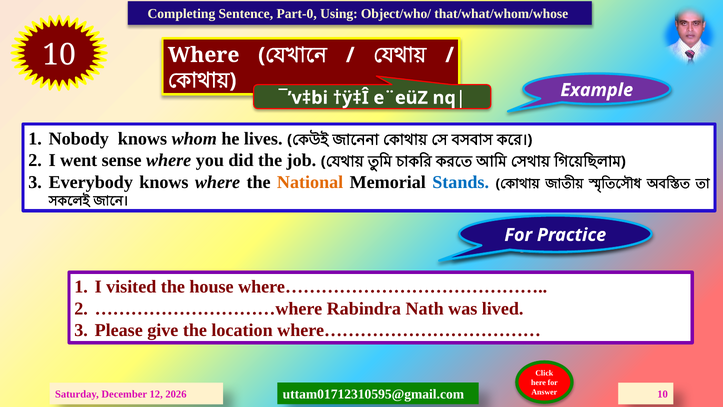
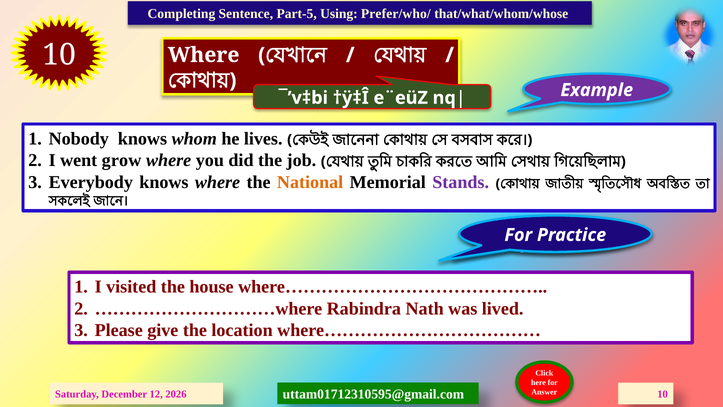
Part-0: Part-0 -> Part-5
Object/who/: Object/who/ -> Prefer/who/
sense: sense -> grow
Stands colour: blue -> purple
